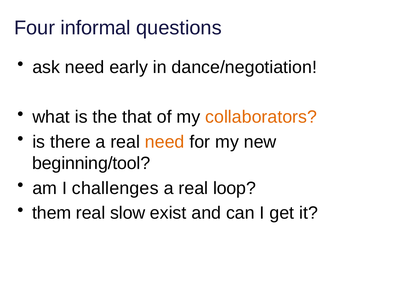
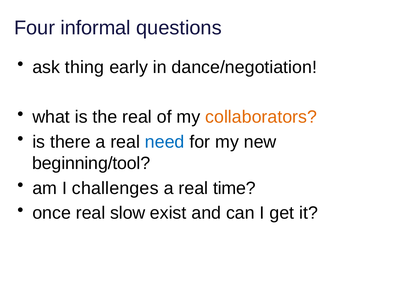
ask need: need -> thing
the that: that -> real
need at (165, 142) colour: orange -> blue
loop: loop -> time
them: them -> once
